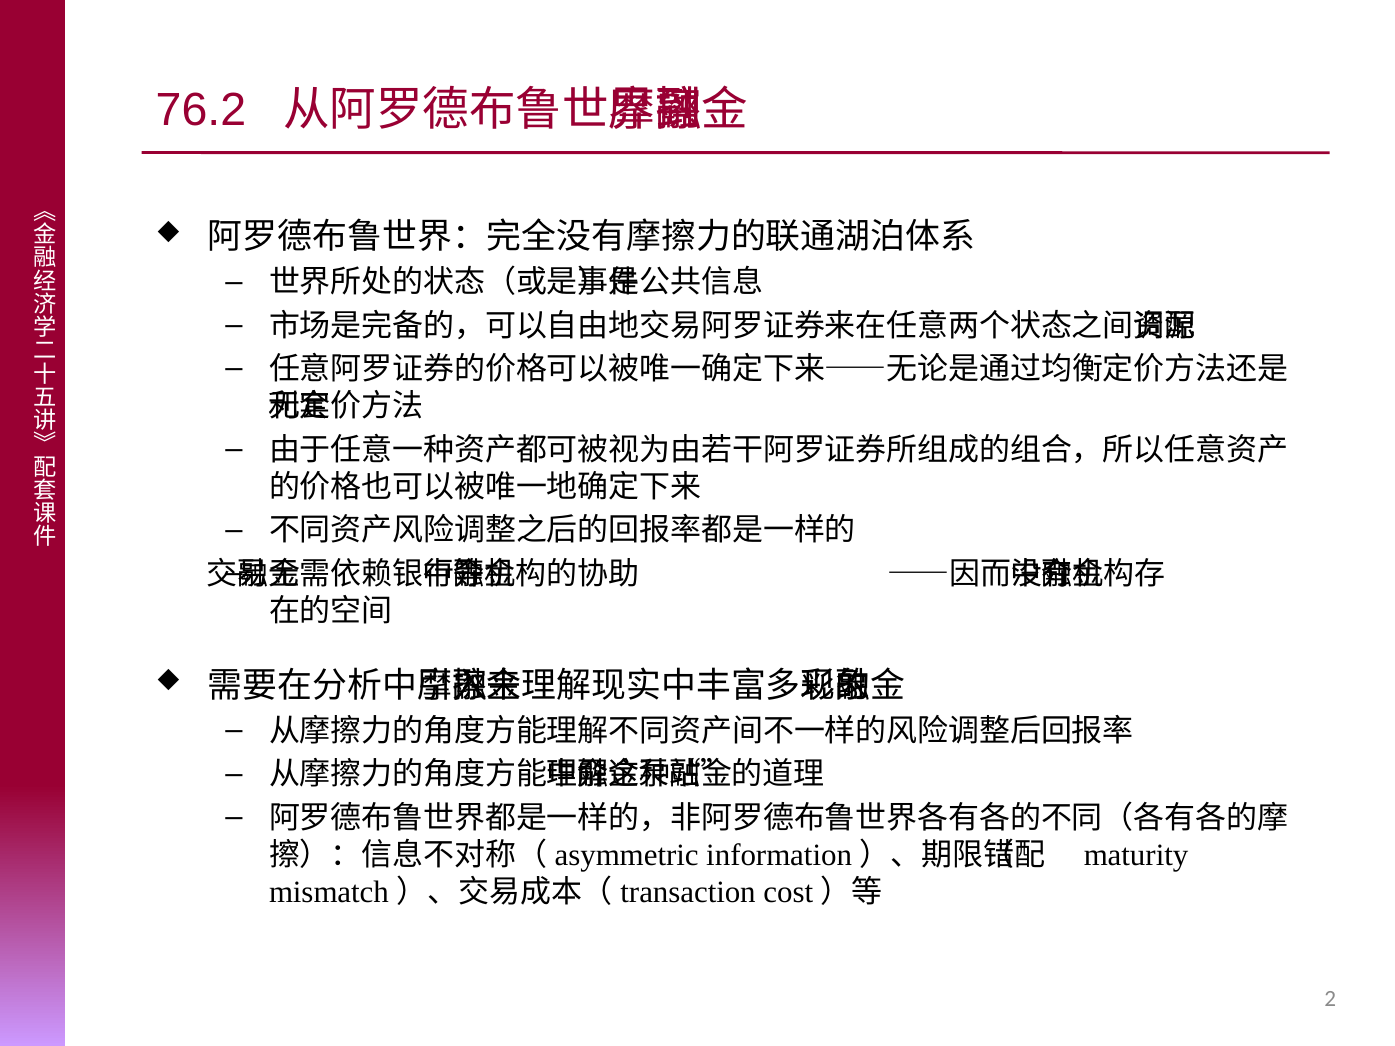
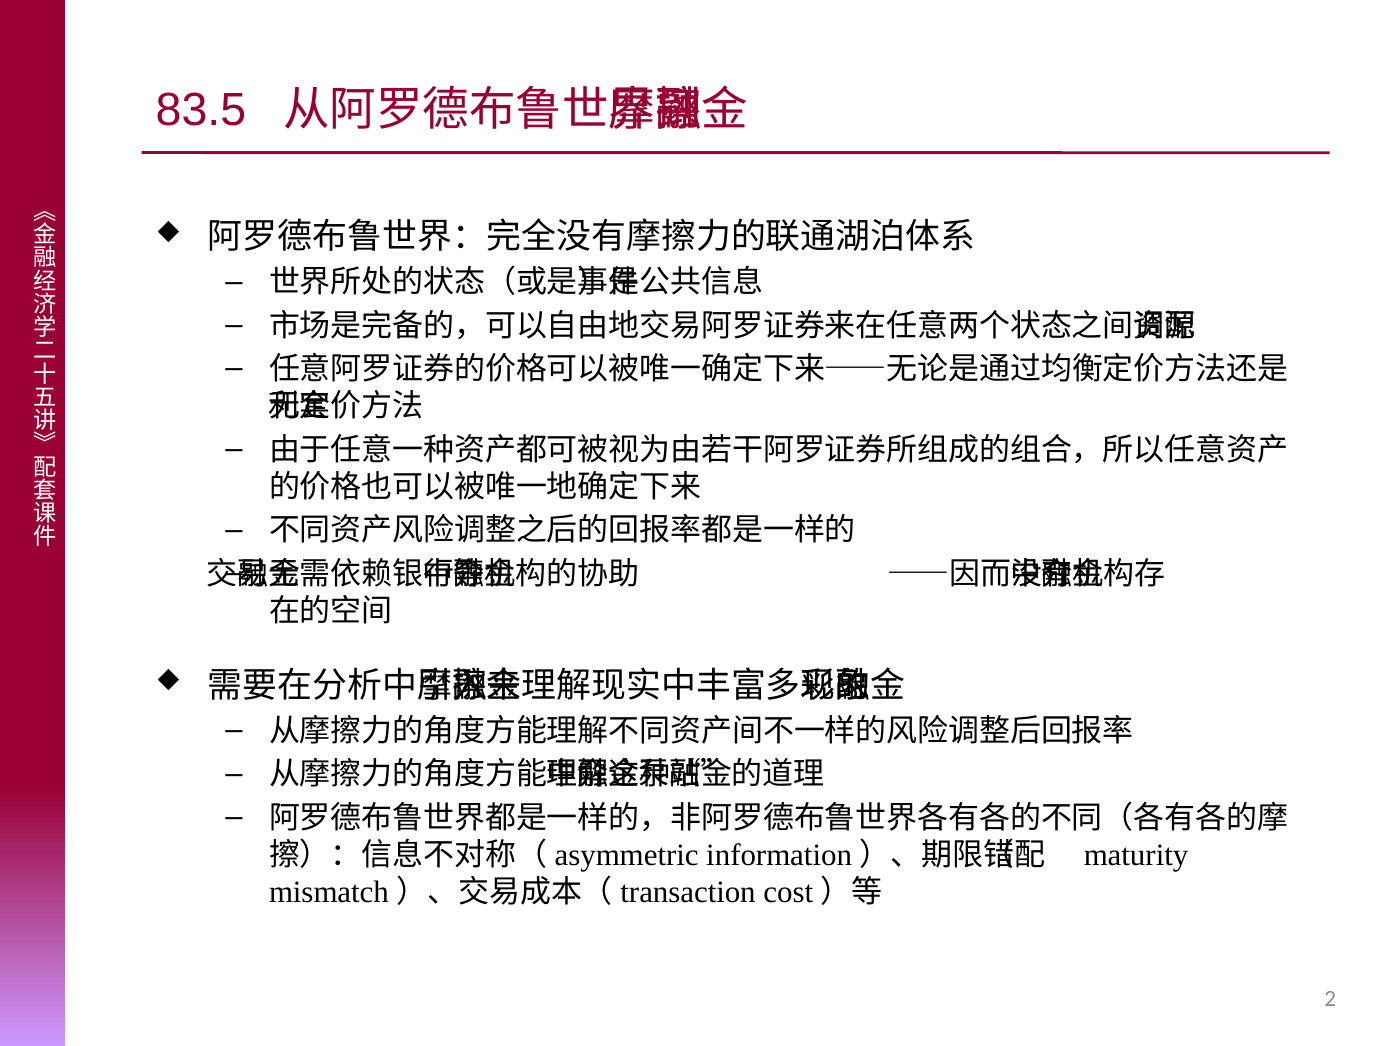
76.2: 76.2 -> 83.5
